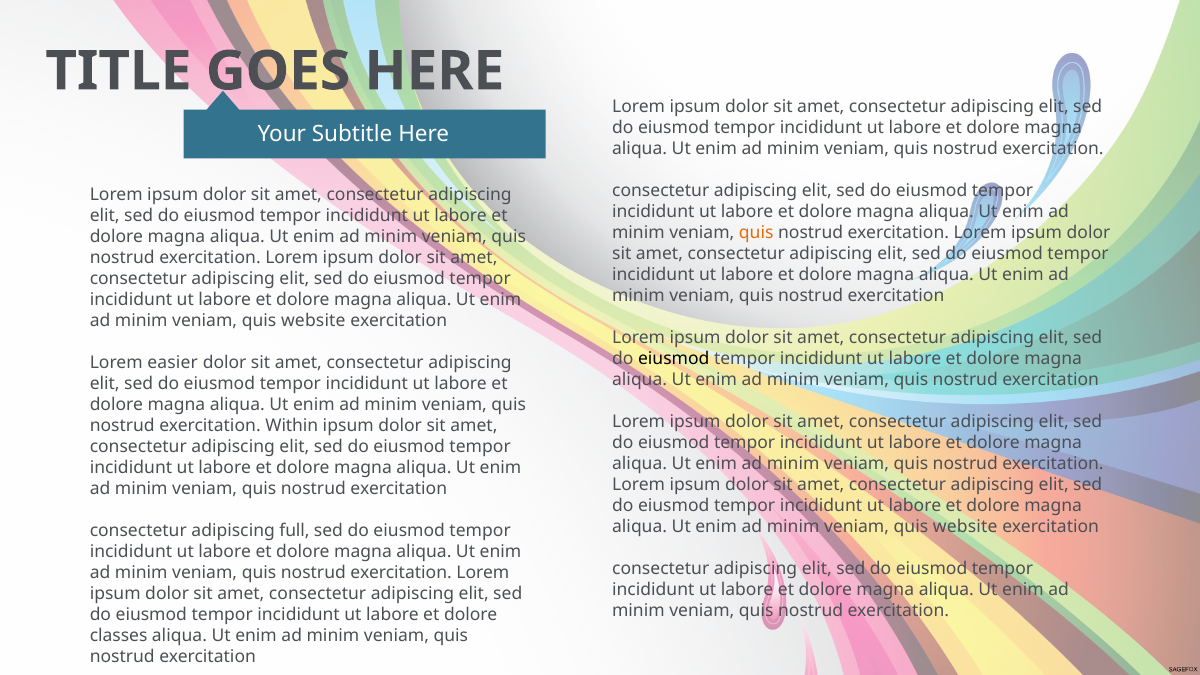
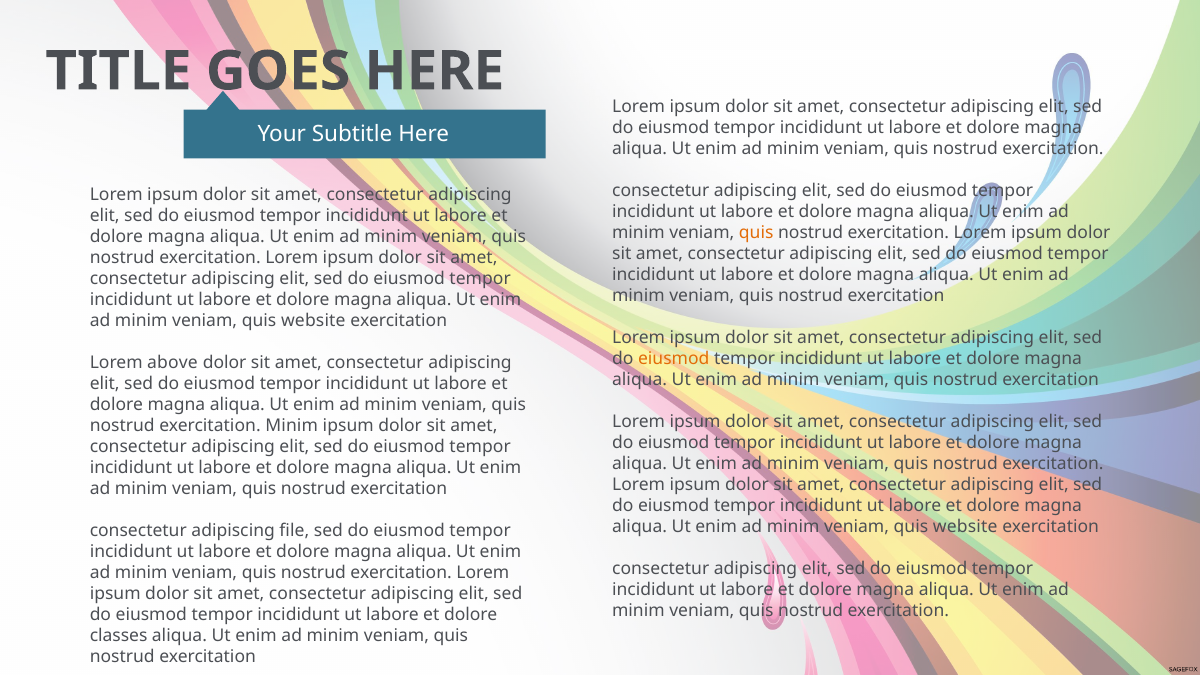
eiusmod at (674, 358) colour: black -> orange
easier: easier -> above
exercitation Within: Within -> Minim
full: full -> file
